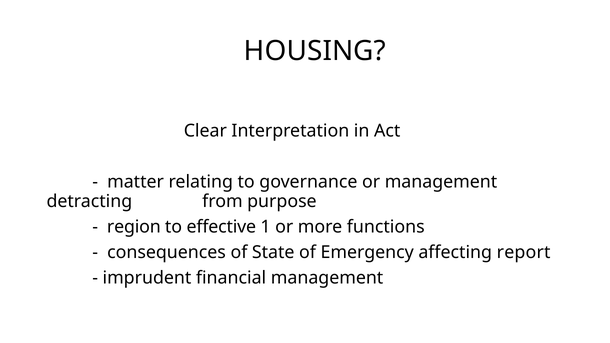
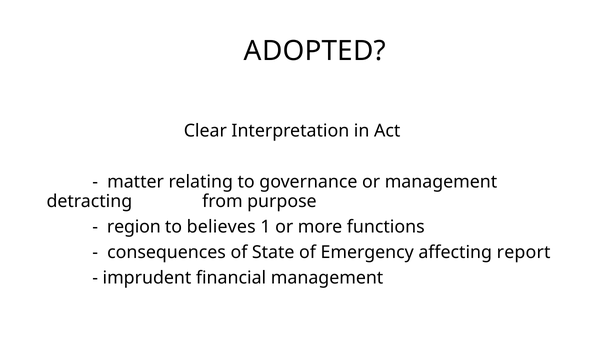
HOUSING: HOUSING -> ADOPTED
effective: effective -> believes
